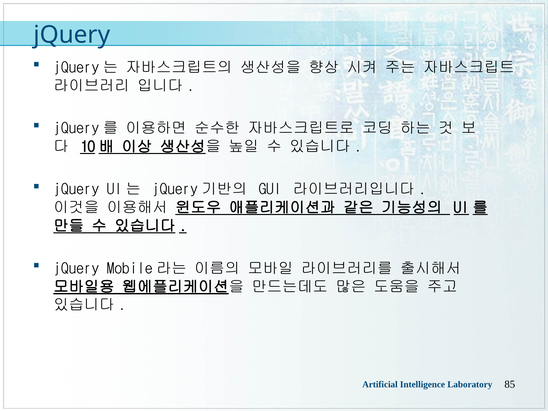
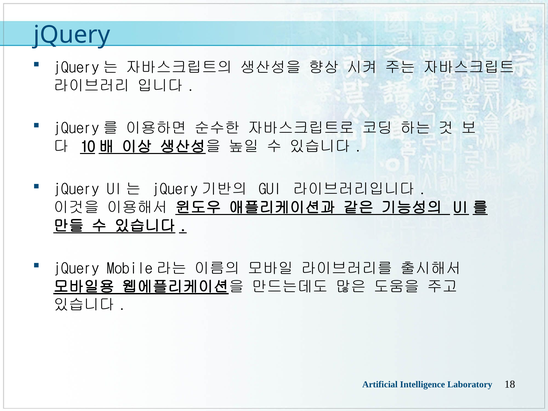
85: 85 -> 18
